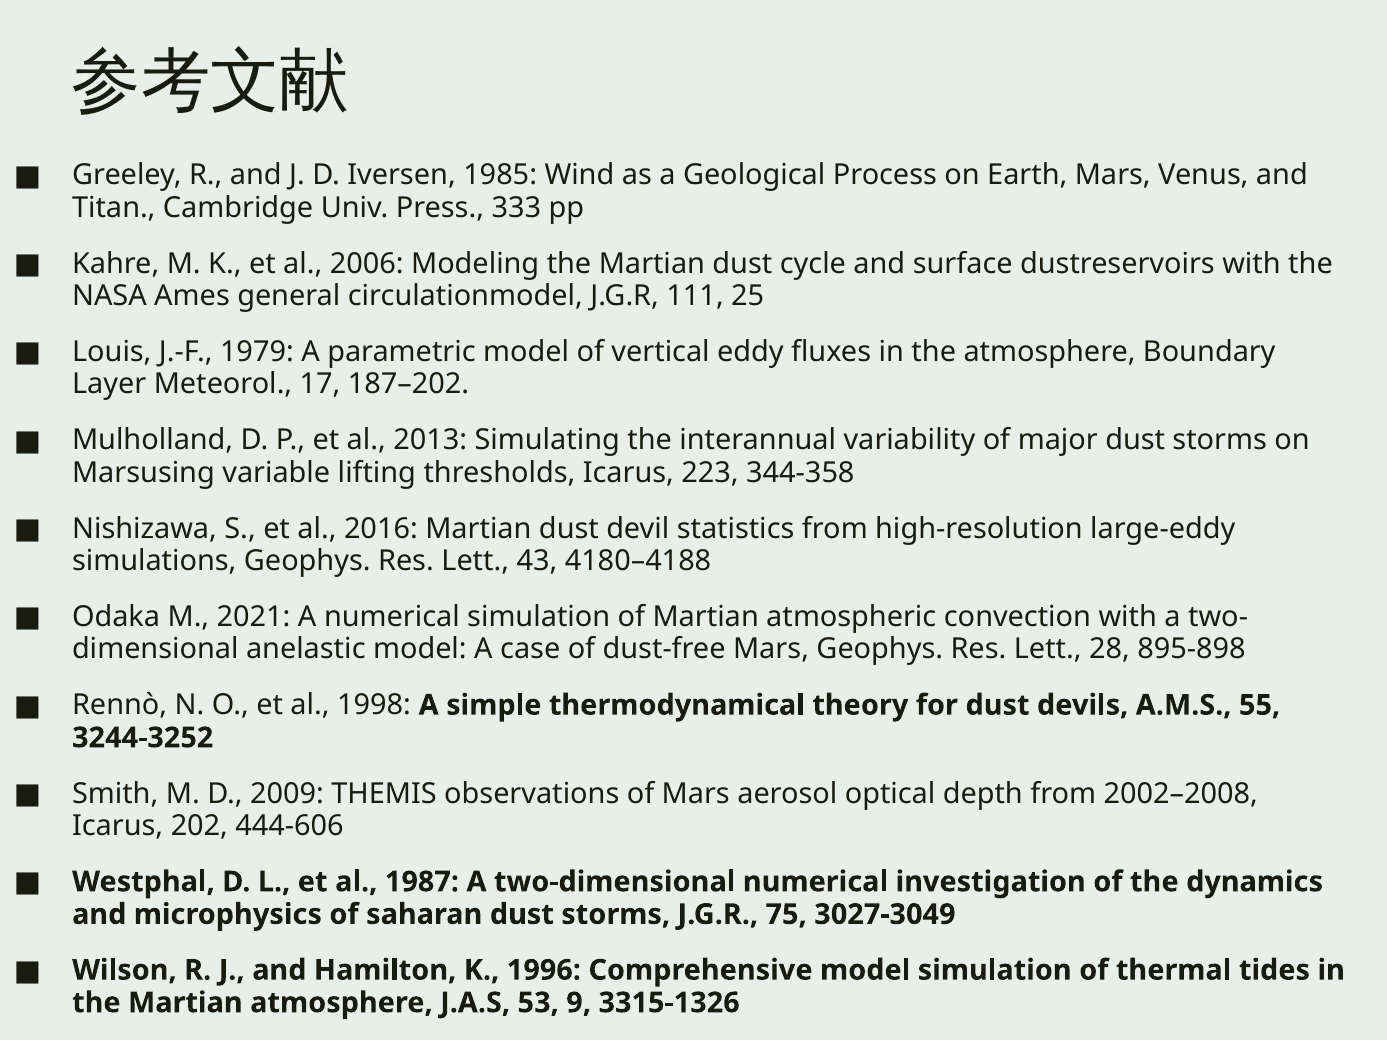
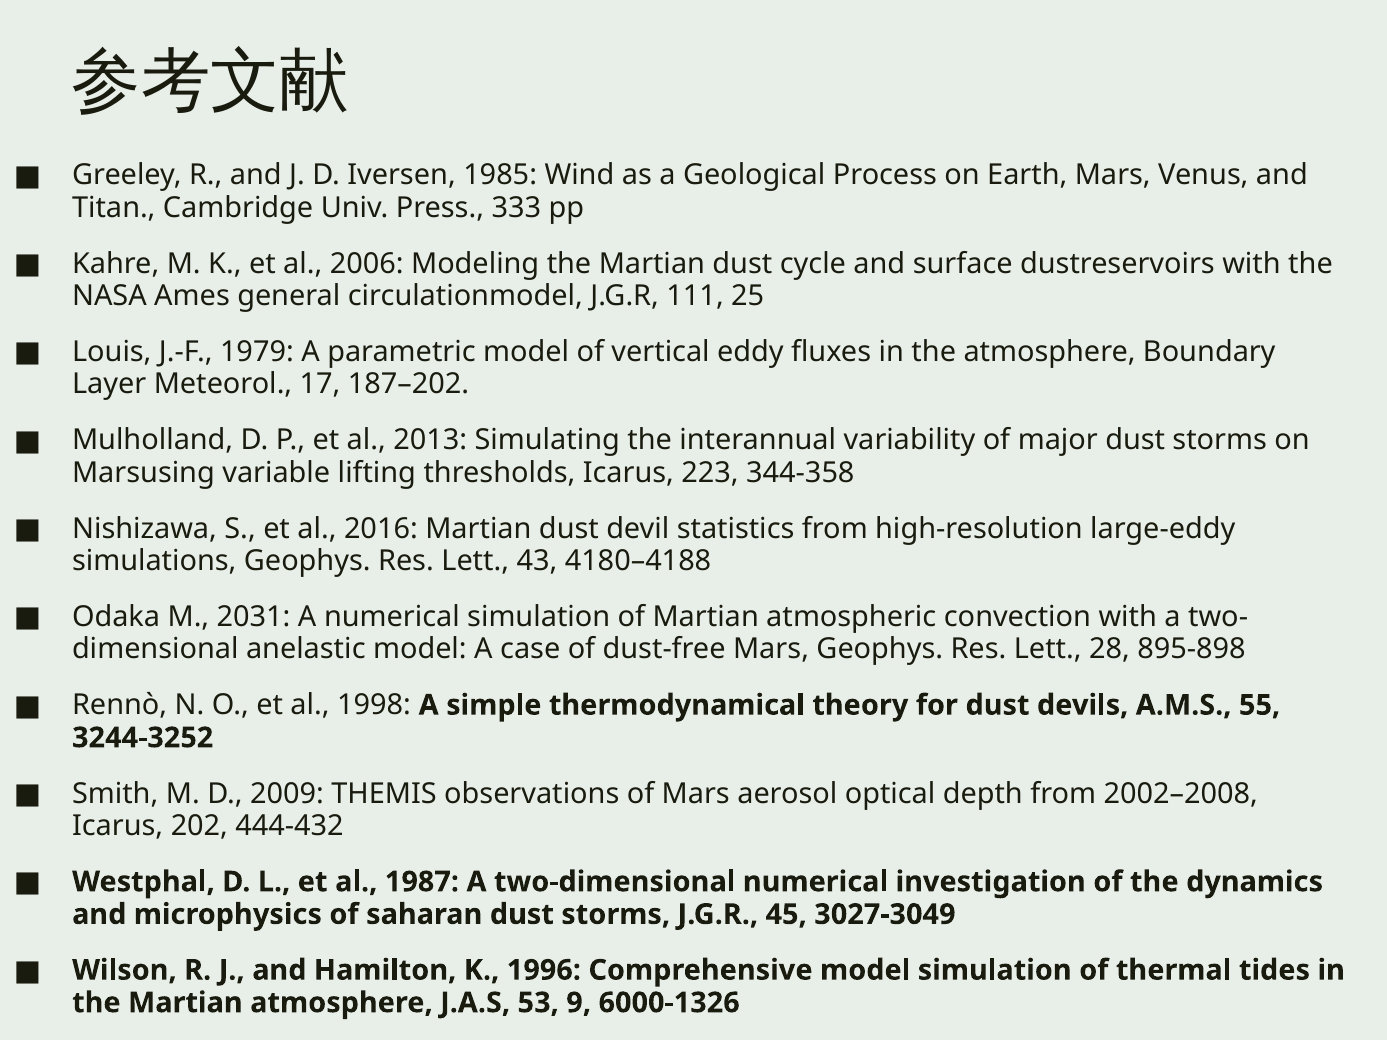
2021: 2021 -> 2031
444-606: 444-606 -> 444-432
75: 75 -> 45
3315-1326: 3315-1326 -> 6000-1326
